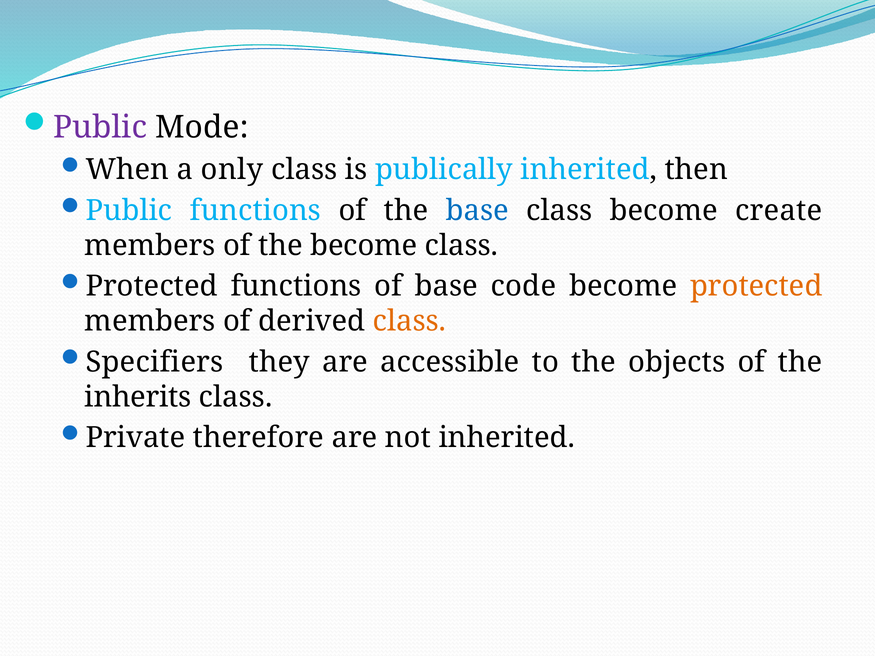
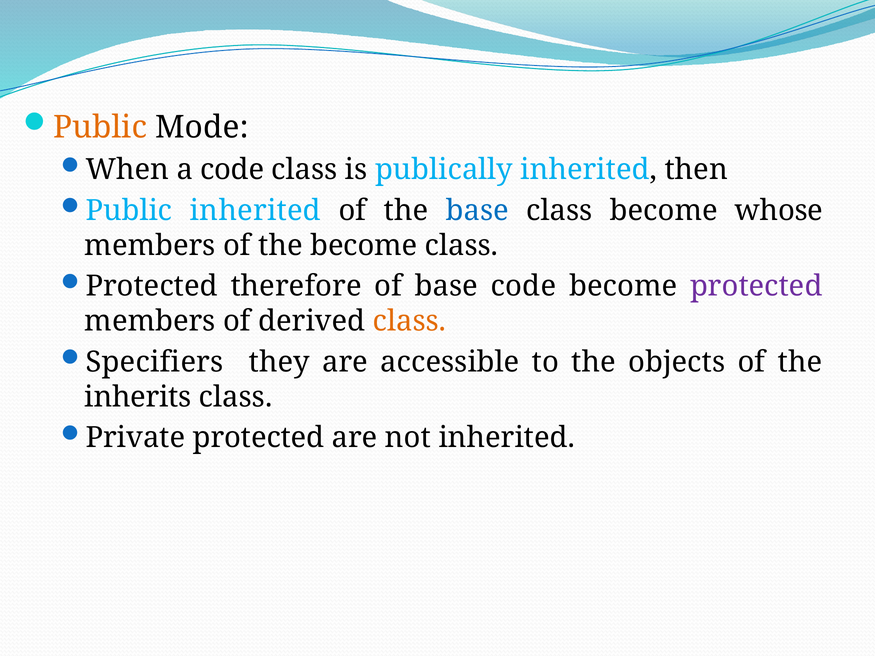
Public at (100, 128) colour: purple -> orange
a only: only -> code
Public functions: functions -> inherited
create: create -> whose
Protected functions: functions -> therefore
protected at (756, 286) colour: orange -> purple
Private therefore: therefore -> protected
